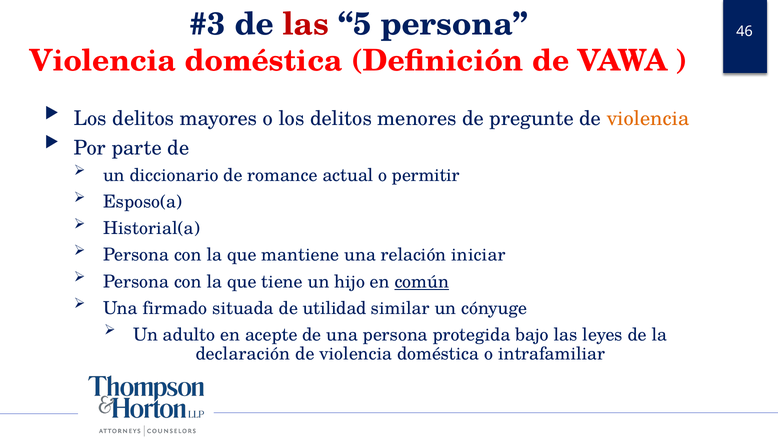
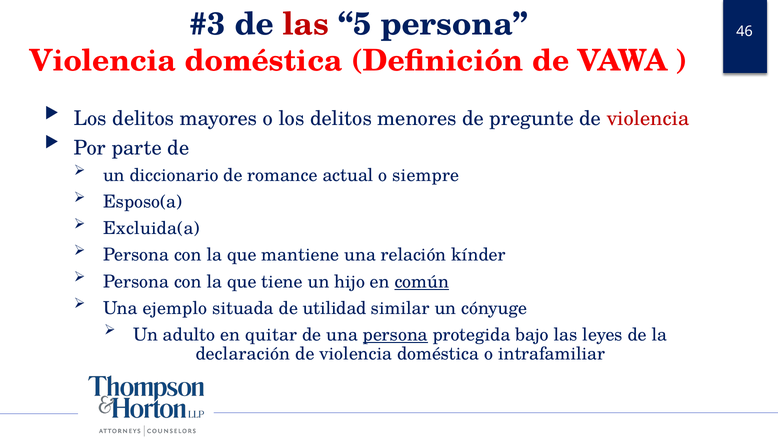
violencia at (648, 119) colour: orange -> red
permitir: permitir -> siempre
Historial(a: Historial(a -> Excluida(a
iniciar: iniciar -> kínder
firmado: firmado -> ejemplo
acepte: acepte -> quitar
persona at (395, 334) underline: none -> present
